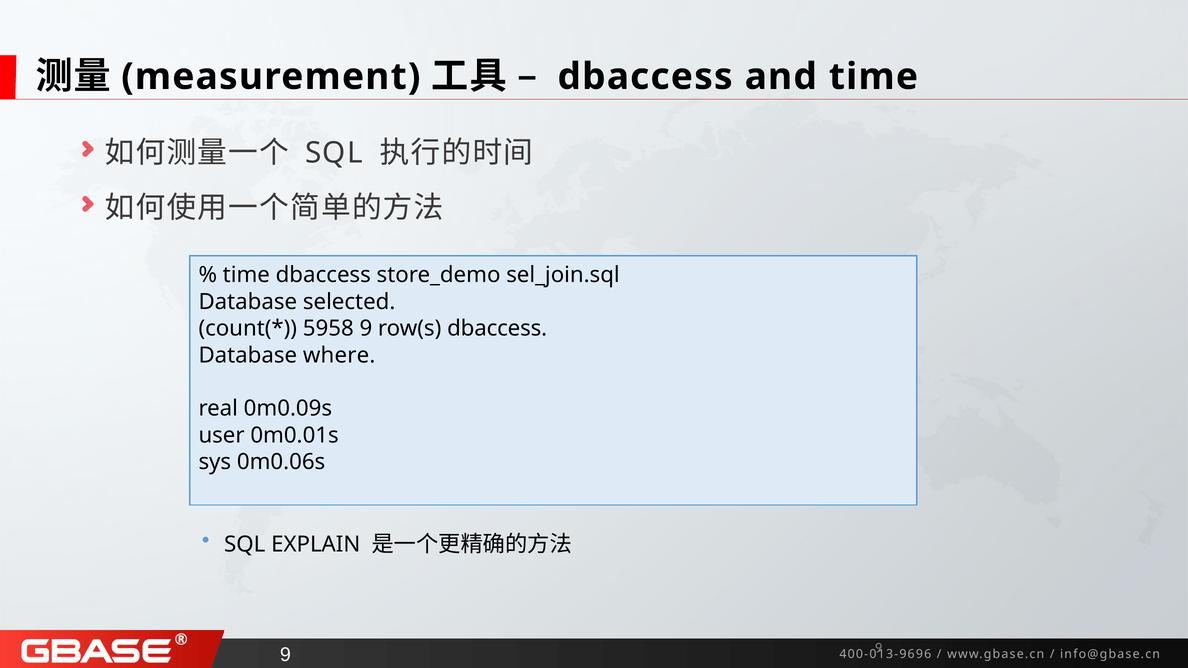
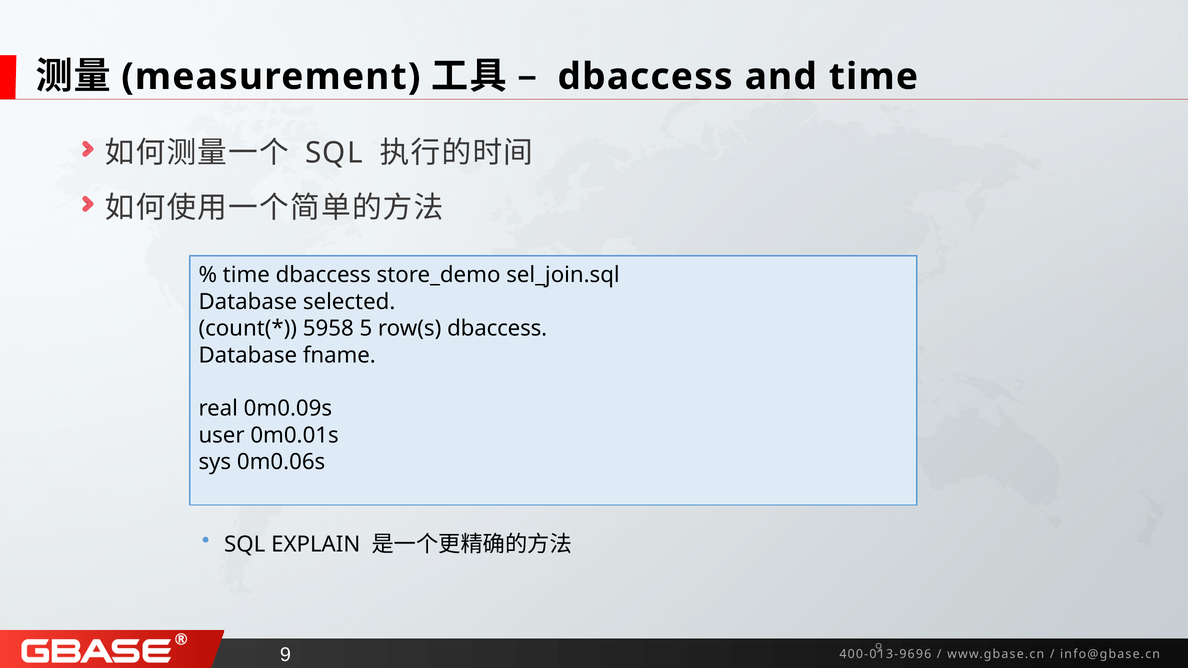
5958 9: 9 -> 5
where: where -> fname
